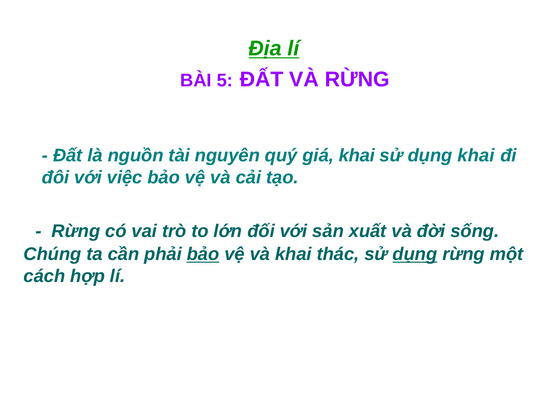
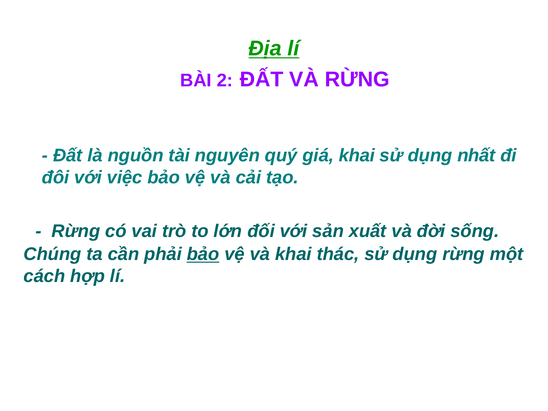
5: 5 -> 2
dụng khai: khai -> nhất
dụng at (415, 254) underline: present -> none
